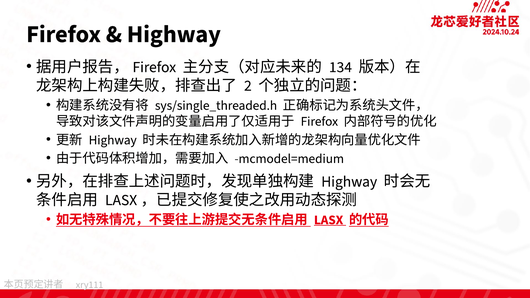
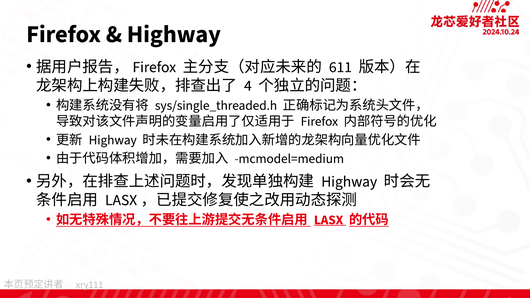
134: 134 -> 611
2: 2 -> 4
